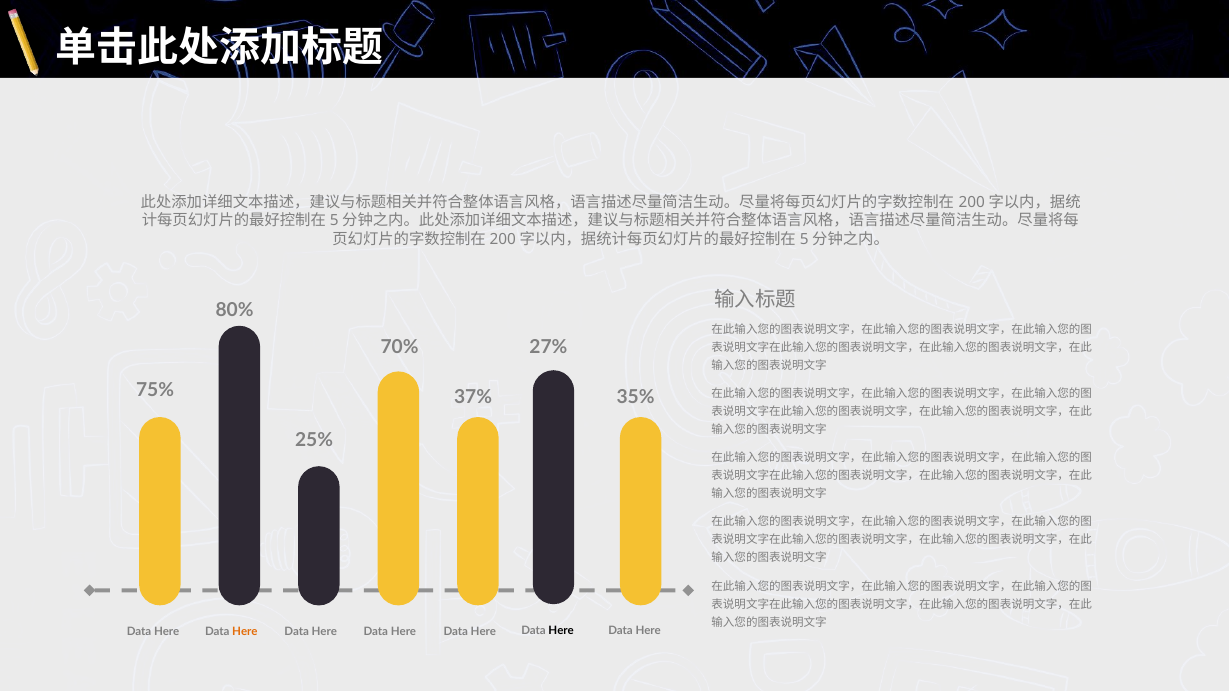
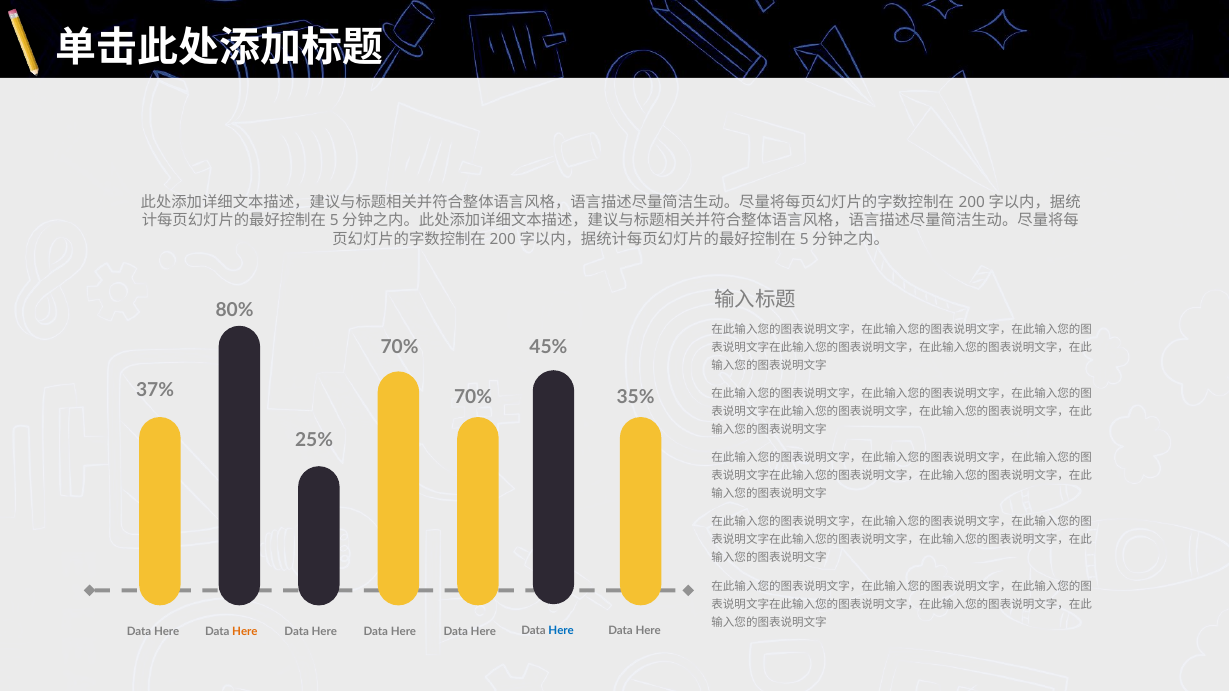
27%: 27% -> 45%
75%: 75% -> 37%
37% at (473, 397): 37% -> 70%
Here at (561, 631) colour: black -> blue
